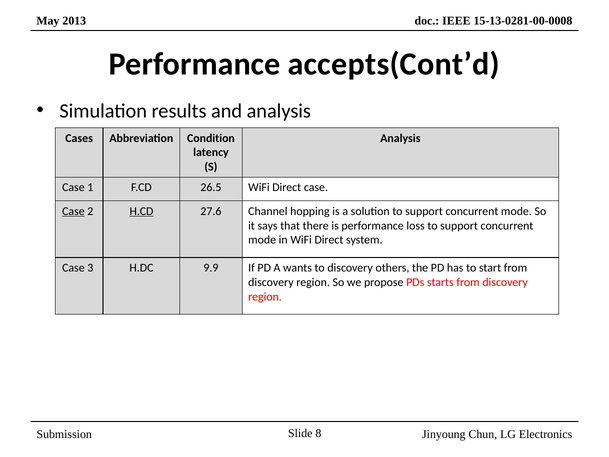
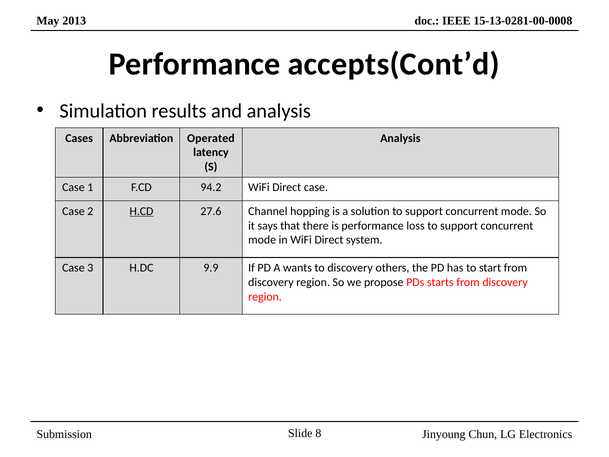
Condition: Condition -> Operated
26.5: 26.5 -> 94.2
Case at (73, 211) underline: present -> none
